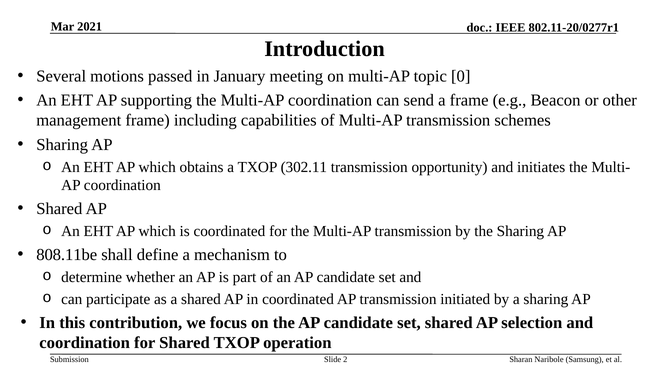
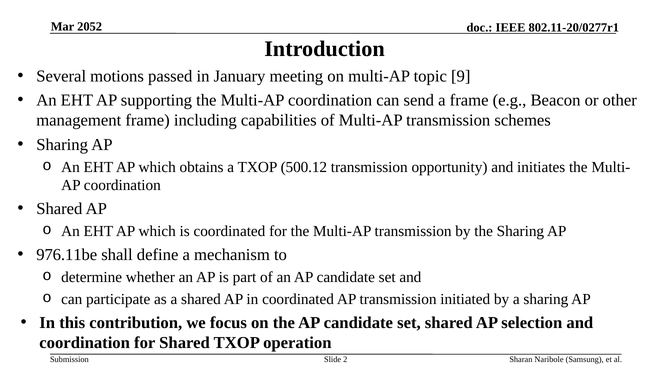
2021: 2021 -> 2052
0: 0 -> 9
302.11: 302.11 -> 500.12
808.11be: 808.11be -> 976.11be
